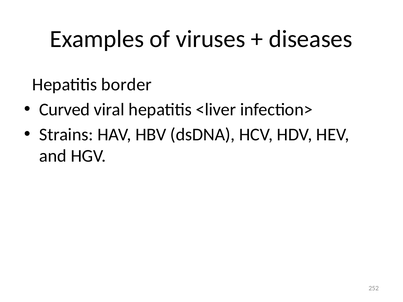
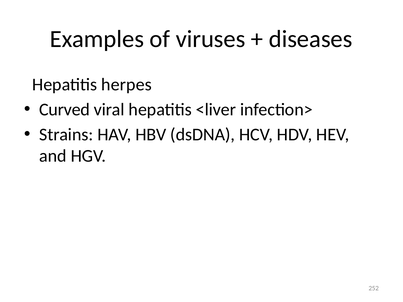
border: border -> herpes
